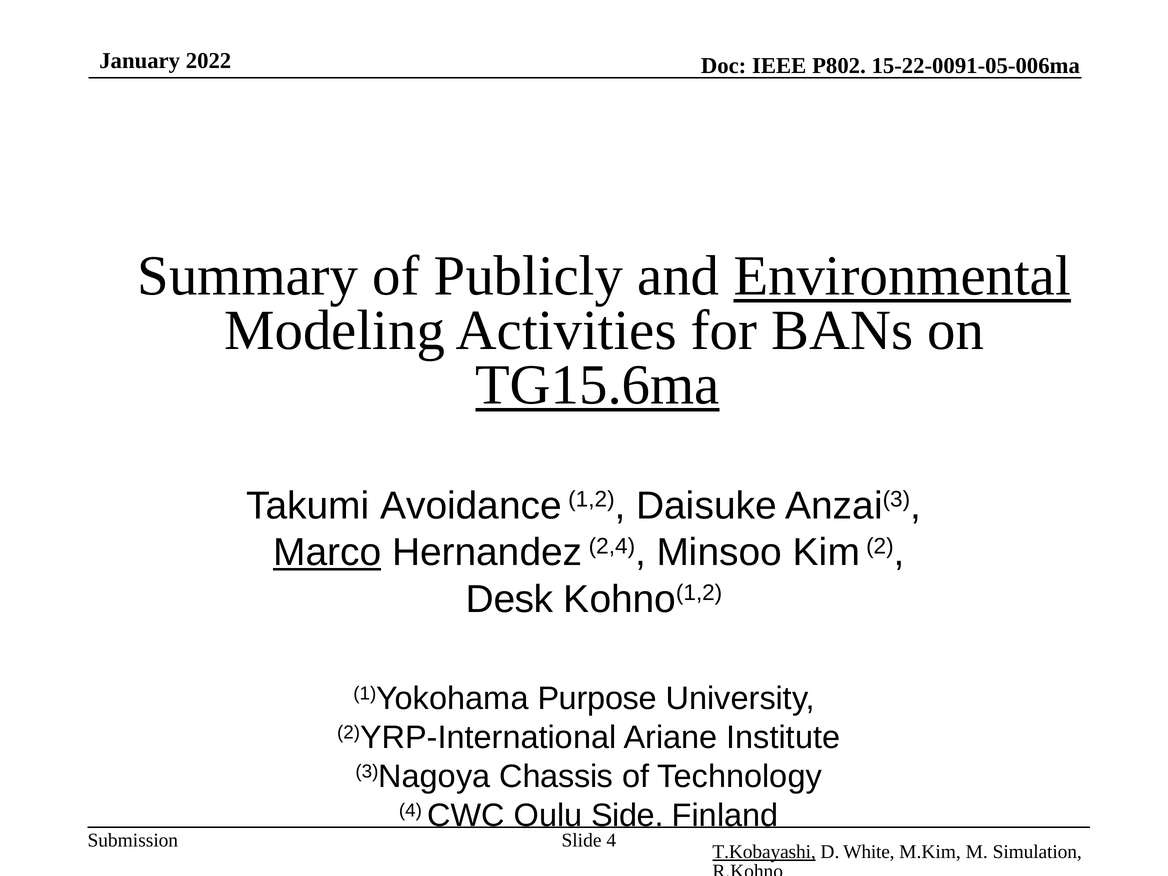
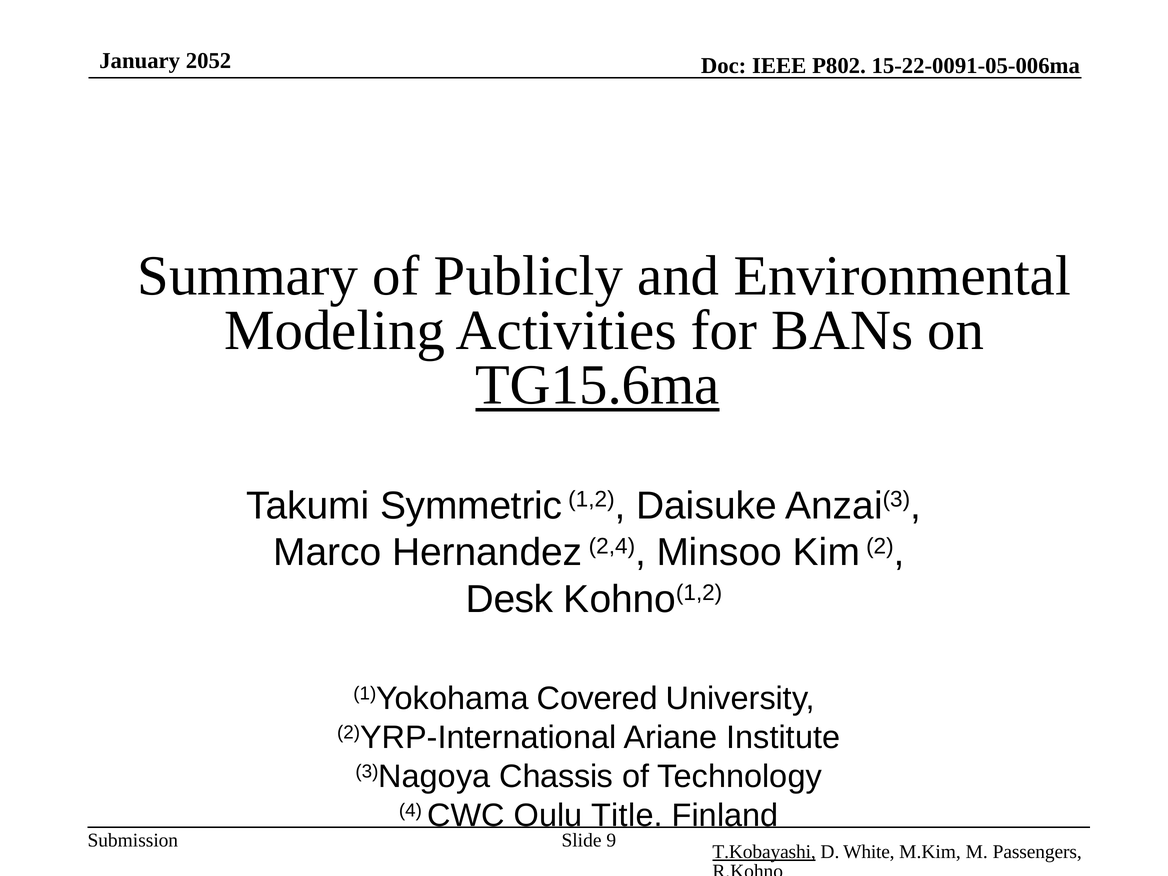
2022: 2022 -> 2052
Environmental underline: present -> none
Avoidance: Avoidance -> Symmetric
Marco underline: present -> none
Purpose: Purpose -> Covered
Side: Side -> Title
Slide 4: 4 -> 9
Simulation: Simulation -> Passengers
